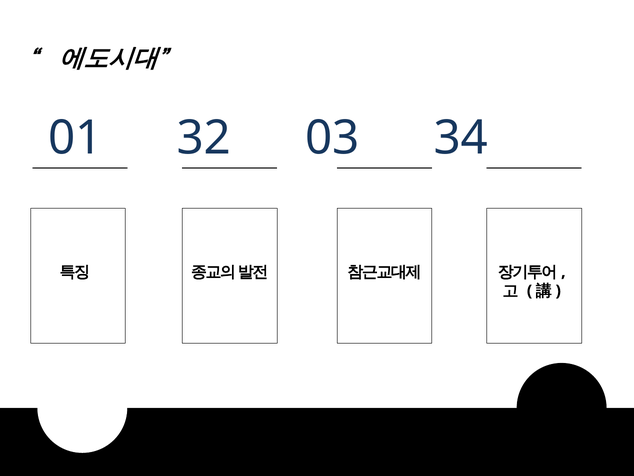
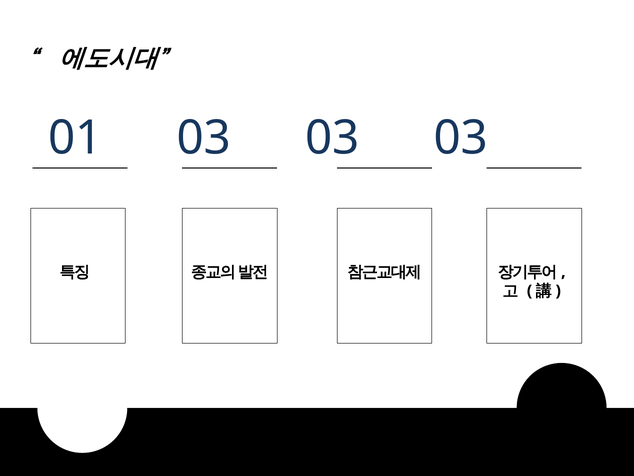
01 32: 32 -> 03
34 at (461, 138): 34 -> 03
